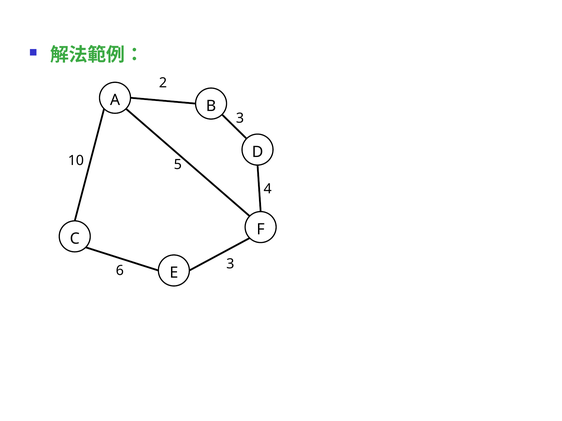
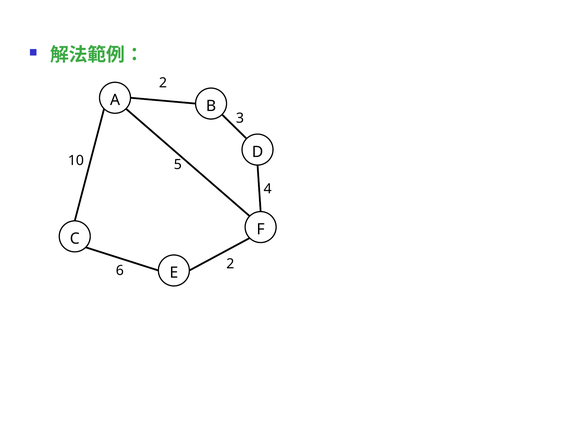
6 3: 3 -> 2
